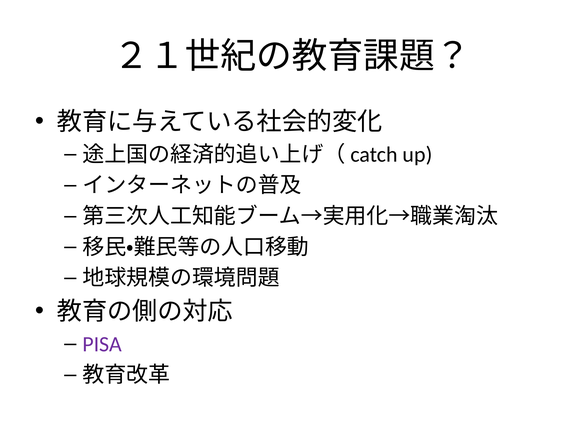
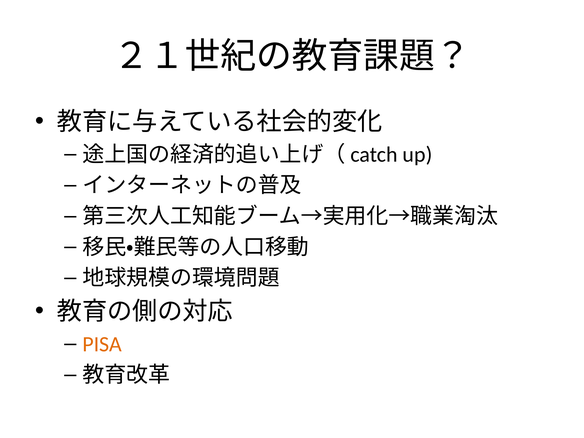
PISA colour: purple -> orange
